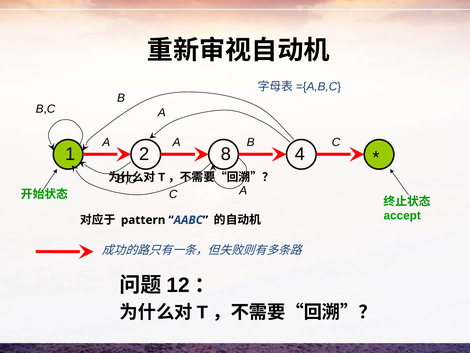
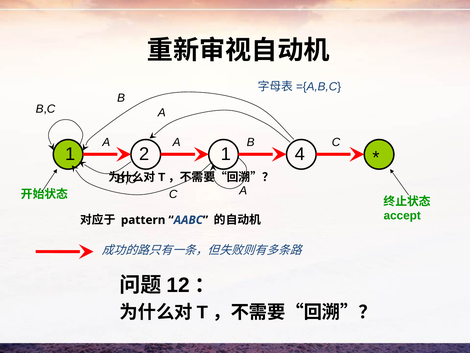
2 8: 8 -> 1
